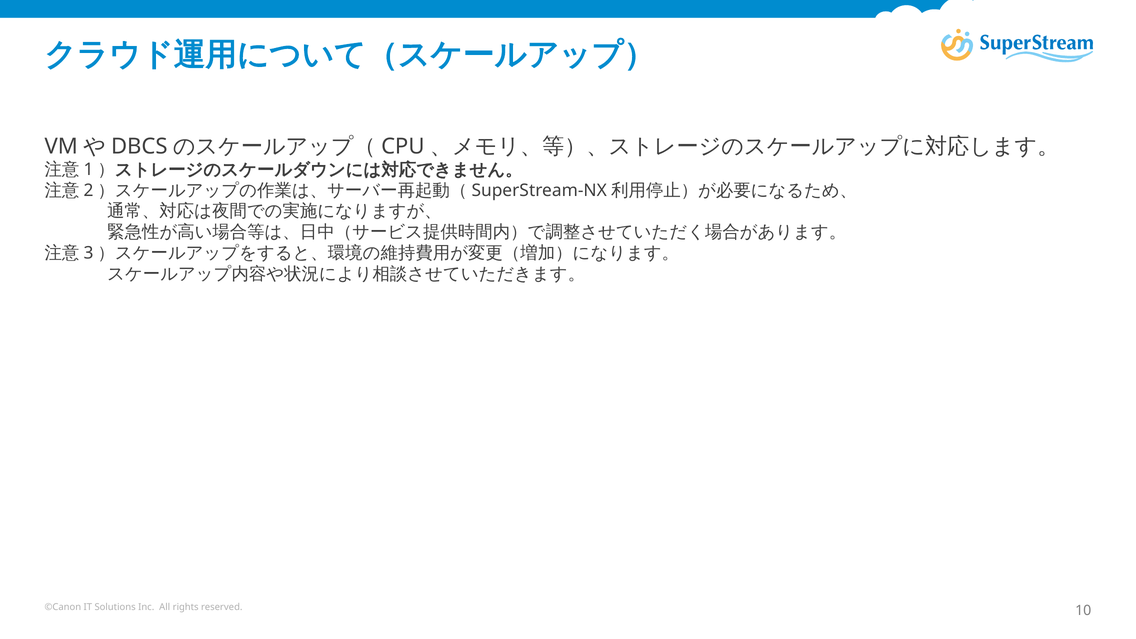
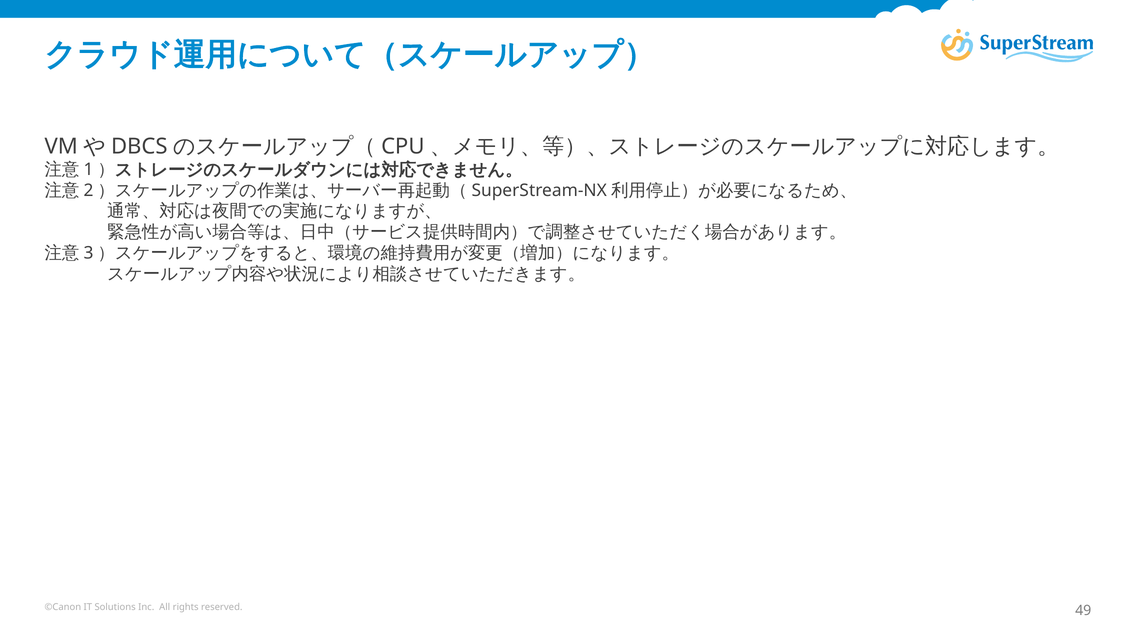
10: 10 -> 49
